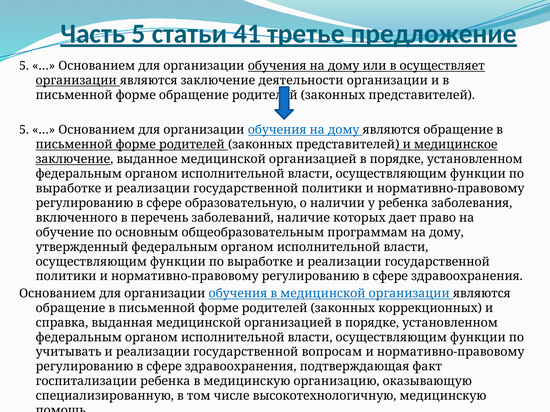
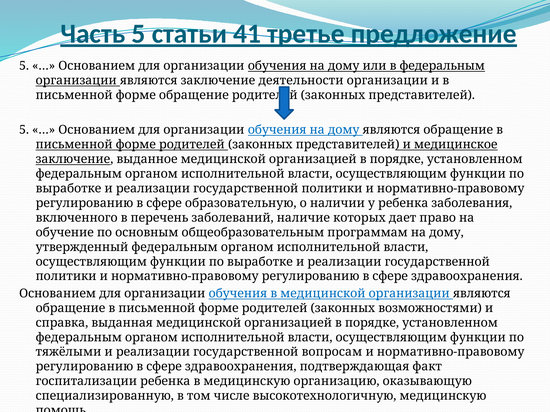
в осуществляет: осуществляет -> федеральным
коррекционных: коррекционных -> возможностями
учитывать: учитывать -> тяжёлыми
